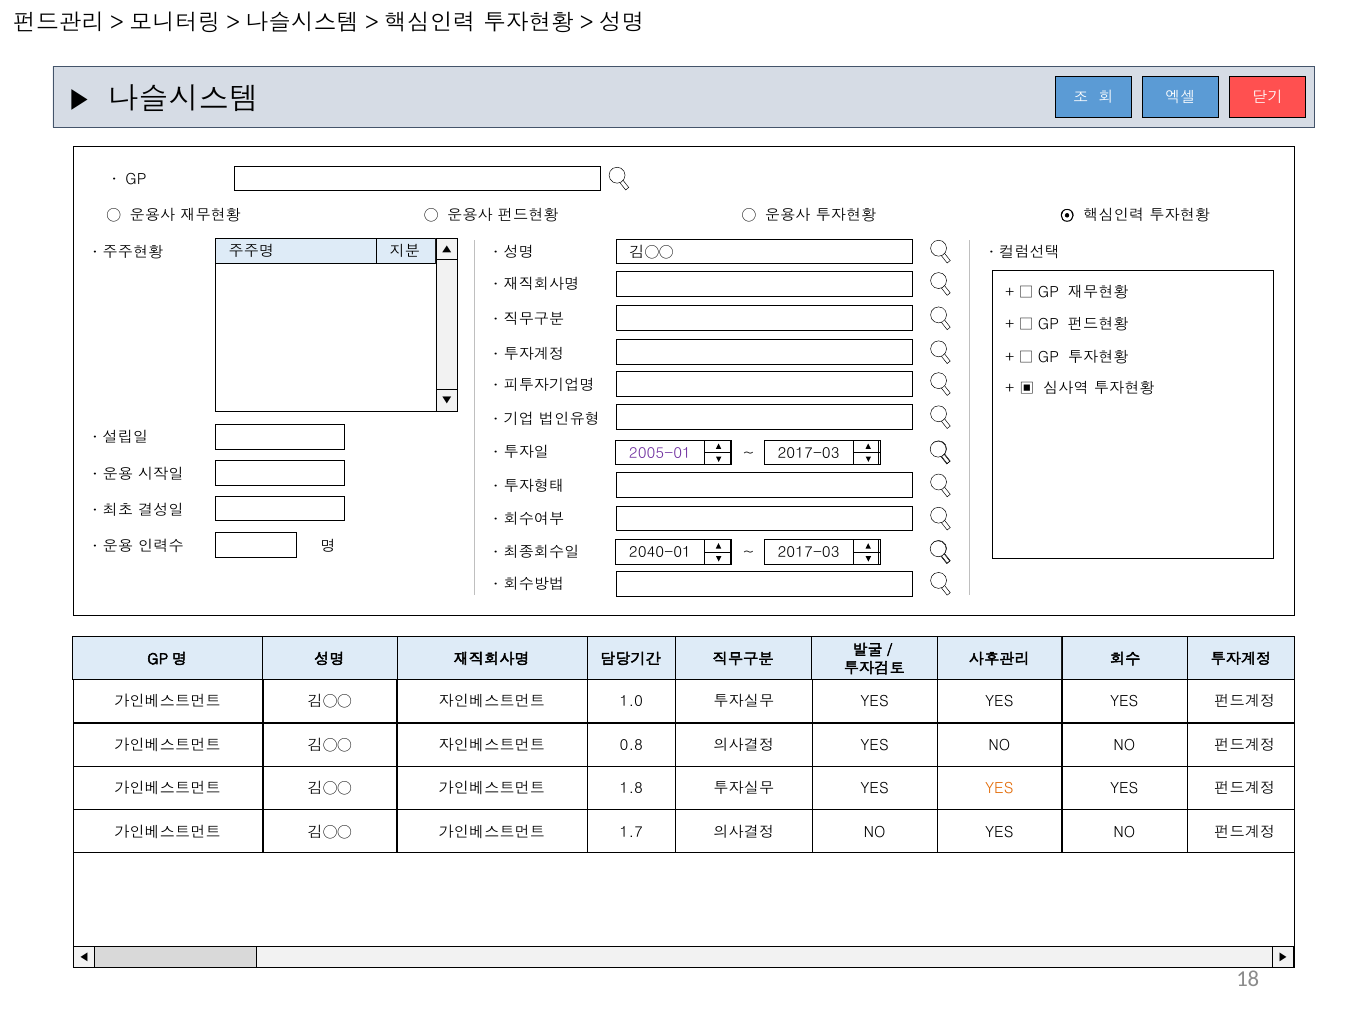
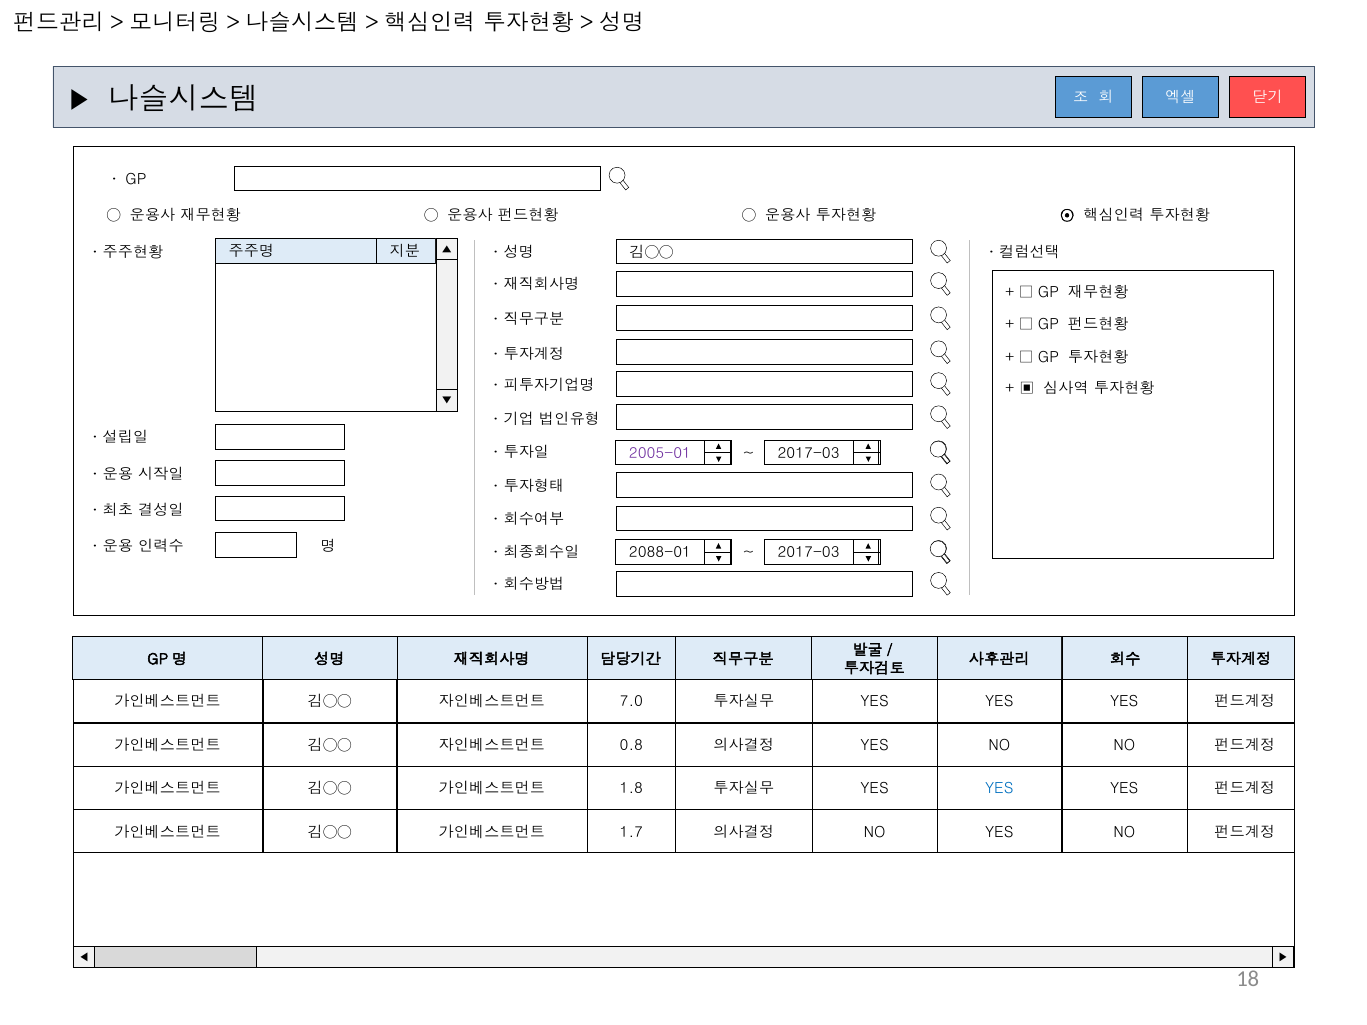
2040-01: 2040-01 -> 2088-01
1.0: 1.0 -> 7.0
YES at (999, 789) colour: orange -> blue
